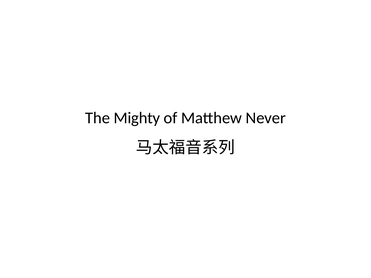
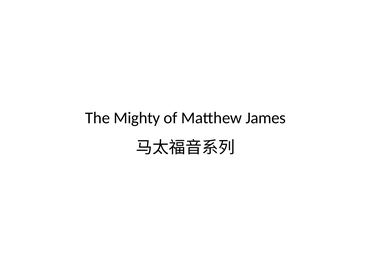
Never: Never -> James
